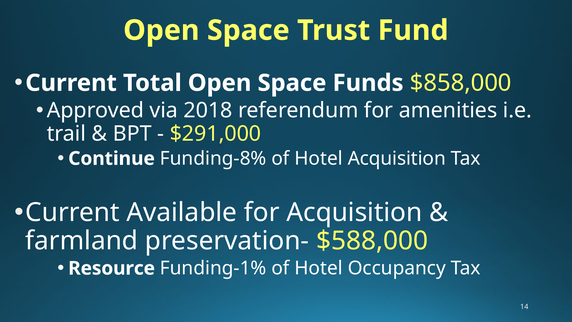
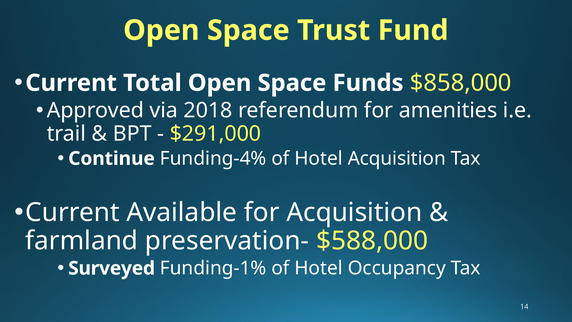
Funding-8%: Funding-8% -> Funding-4%
Resource: Resource -> Surveyed
